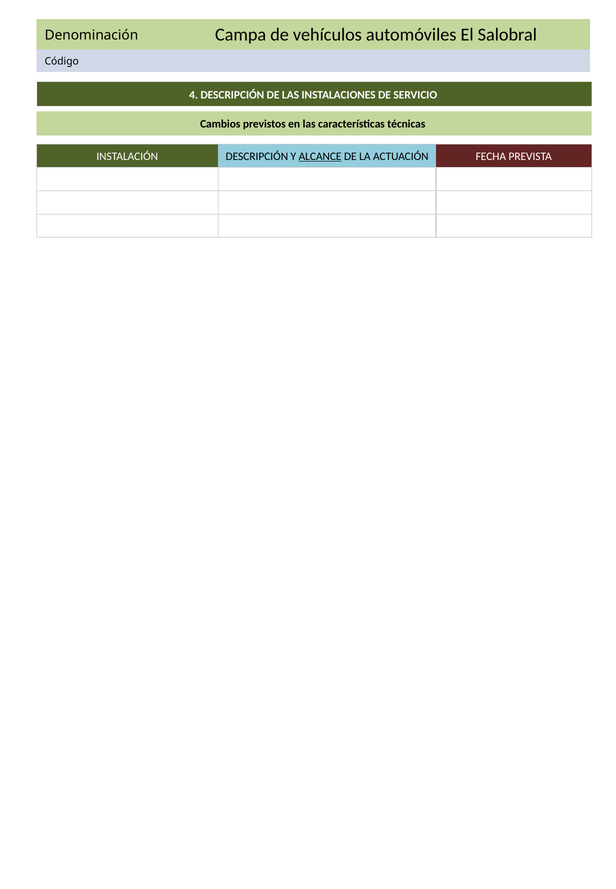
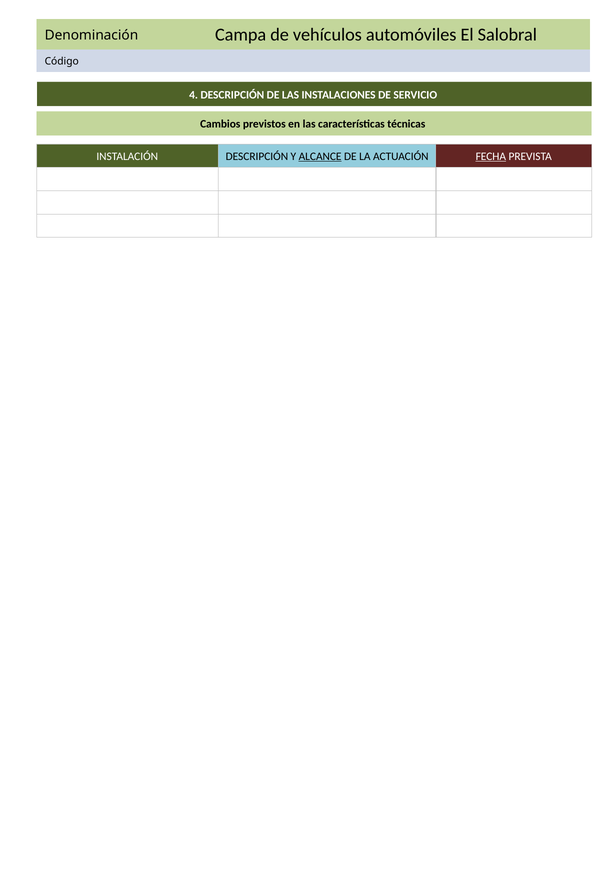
FECHA underline: none -> present
